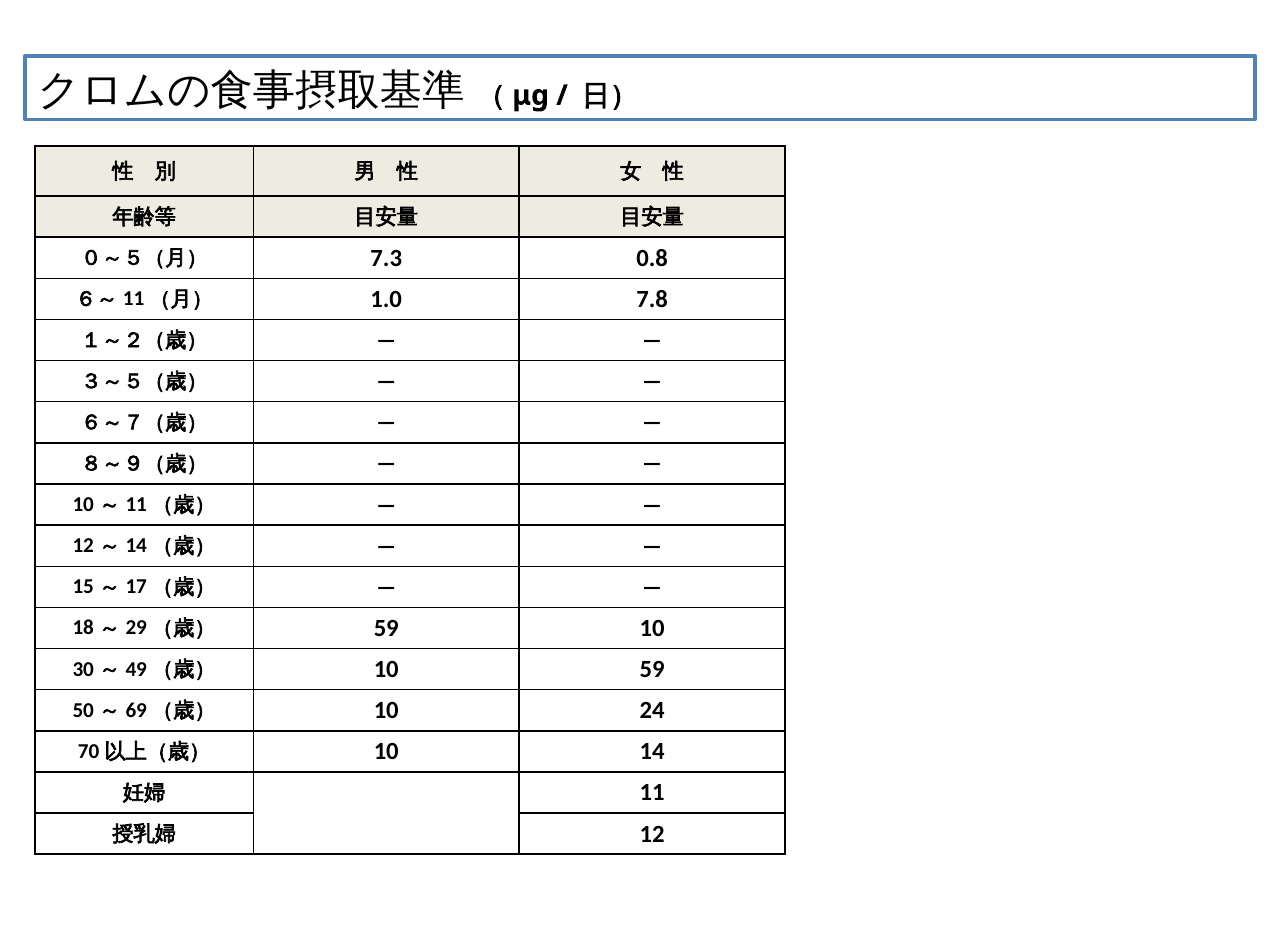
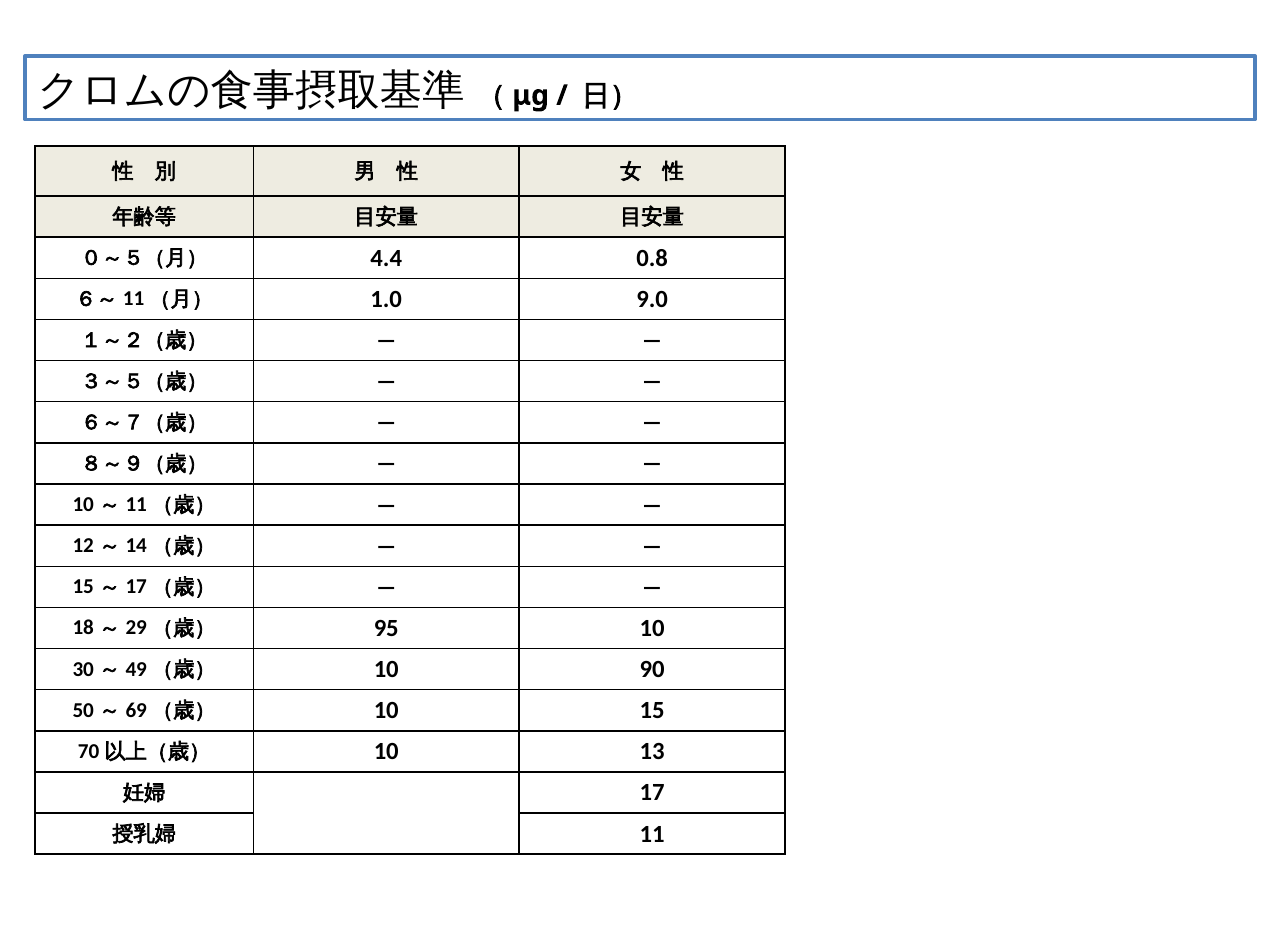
7.3: 7.3 -> 4.4
7.8: 7.8 -> 9.0
59 at (386, 629): 59 -> 95
10 59: 59 -> 90
24: 24 -> 15
14: 14 -> 13
11: 11 -> 17
12: 12 -> 11
